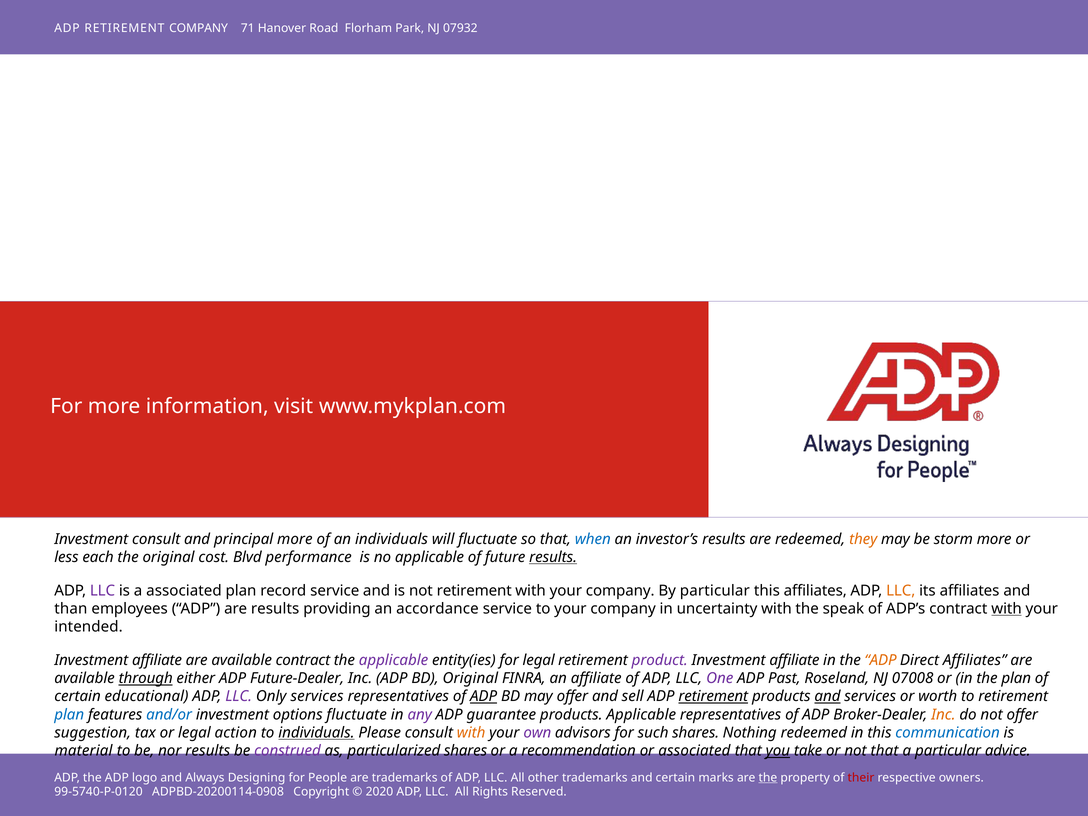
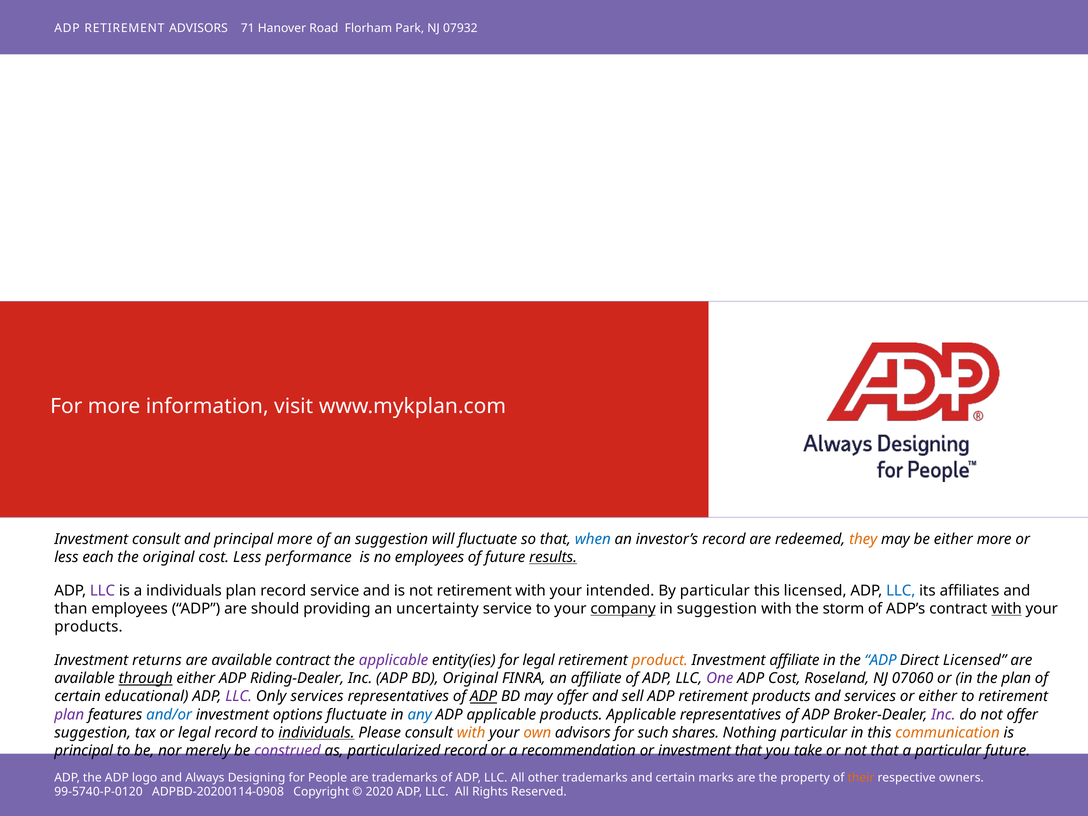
RETIREMENT COMPANY: COMPANY -> ADVISORS
an individuals: individuals -> suggestion
investor’s results: results -> record
be storm: storm -> either
cost Blvd: Blvd -> Less
no applicable: applicable -> employees
a associated: associated -> individuals
with your company: company -> intended
this affiliates: affiliates -> licensed
LLC at (901, 591) colour: orange -> blue
are results: results -> should
accordance: accordance -> uncertainty
company at (623, 609) underline: none -> present
in uncertainty: uncertainty -> suggestion
speak: speak -> storm
intended at (89, 627): intended -> products
affiliate at (157, 660): affiliate -> returns
product colour: purple -> orange
ADP at (881, 660) colour: orange -> blue
Direct Affiliates: Affiliates -> Licensed
Future-Dealer: Future-Dealer -> Riding-Dealer
ADP Past: Past -> Cost
07008: 07008 -> 07060
retirement at (713, 696) underline: present -> none
and at (827, 696) underline: present -> none
or worth: worth -> either
plan at (69, 715) colour: blue -> purple
any colour: purple -> blue
ADP guarantee: guarantee -> applicable
Inc at (943, 715) colour: orange -> purple
legal action: action -> record
own colour: purple -> orange
Nothing redeemed: redeemed -> particular
communication colour: blue -> orange
material at (84, 751): material -> principal
nor results: results -> merely
particularized shares: shares -> record
or associated: associated -> investment
you underline: present -> none
particular advice: advice -> future
the at (768, 778) underline: present -> none
their at (861, 778) colour: red -> orange
